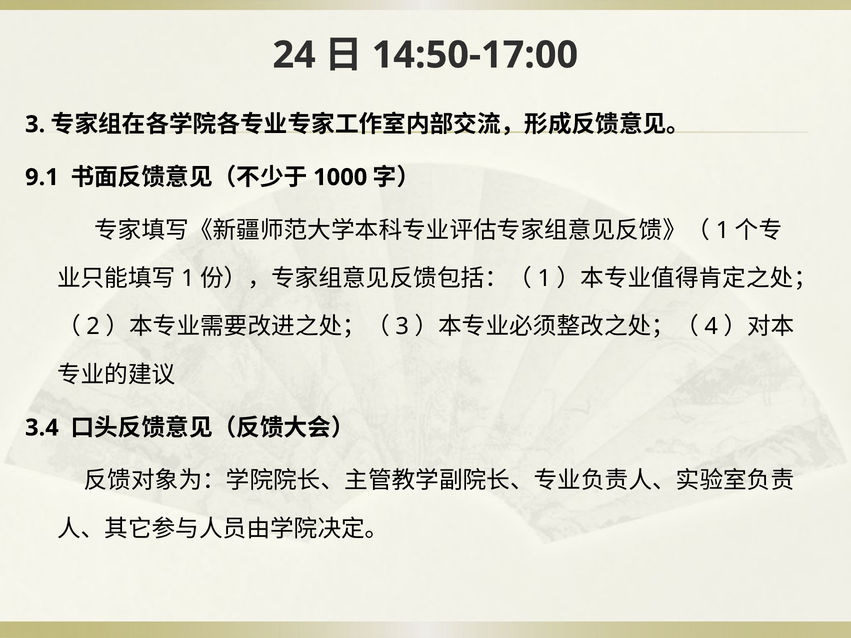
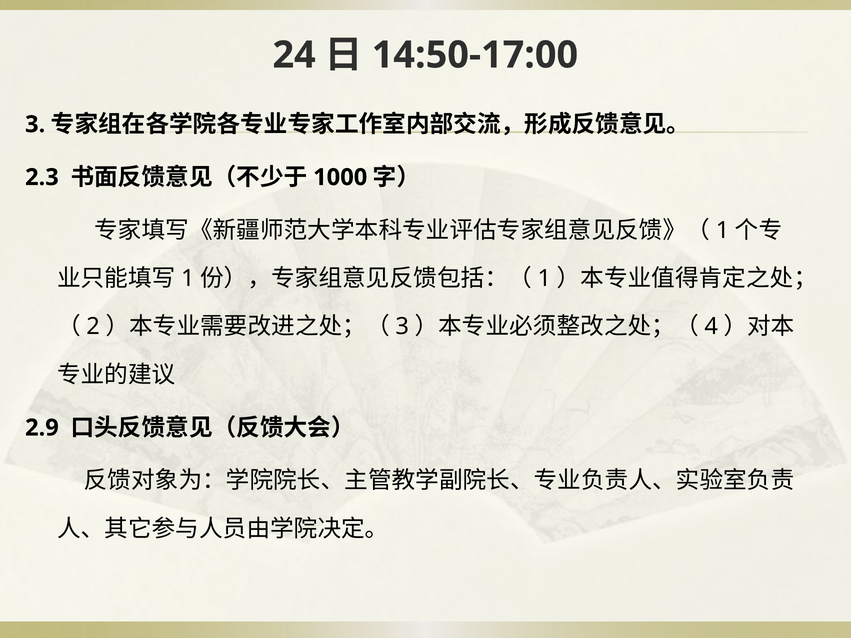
9.1: 9.1 -> 2.3
3.4: 3.4 -> 2.9
